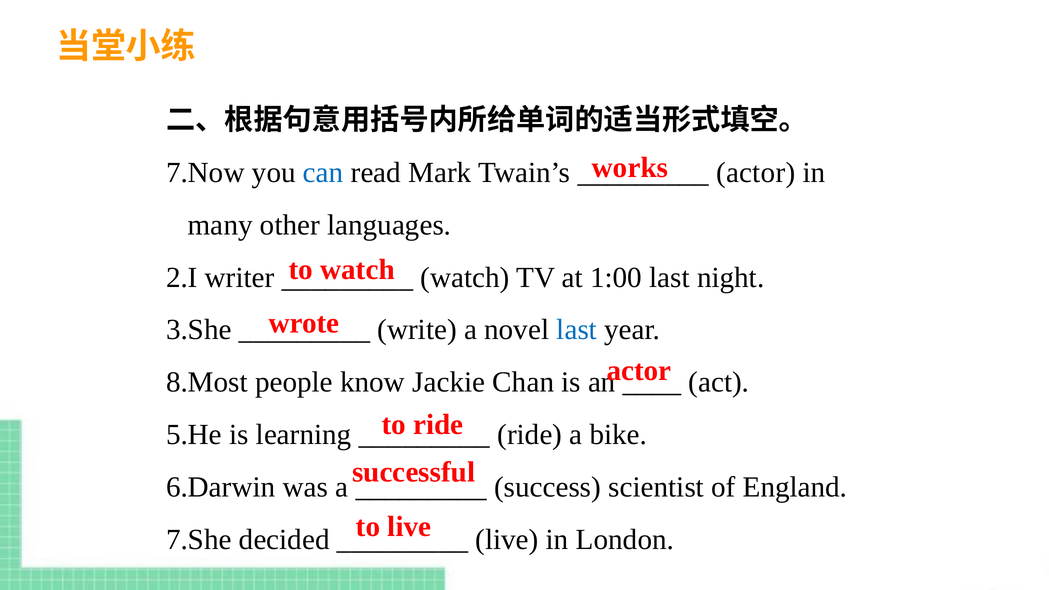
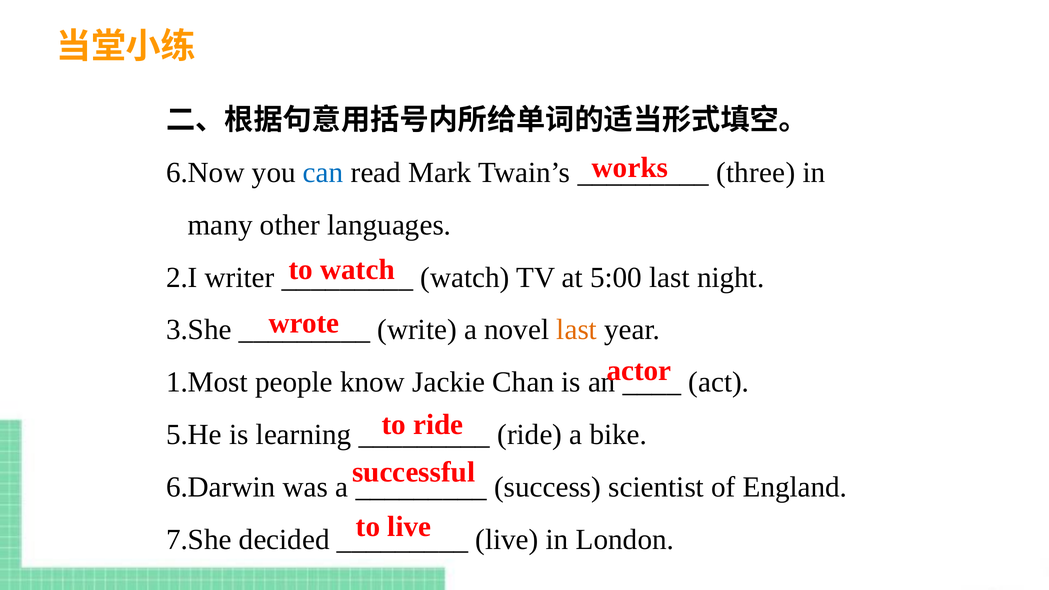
7.Now: 7.Now -> 6.Now
actor at (756, 173): actor -> three
1:00: 1:00 -> 5:00
last at (577, 330) colour: blue -> orange
8.Most: 8.Most -> 1.Most
